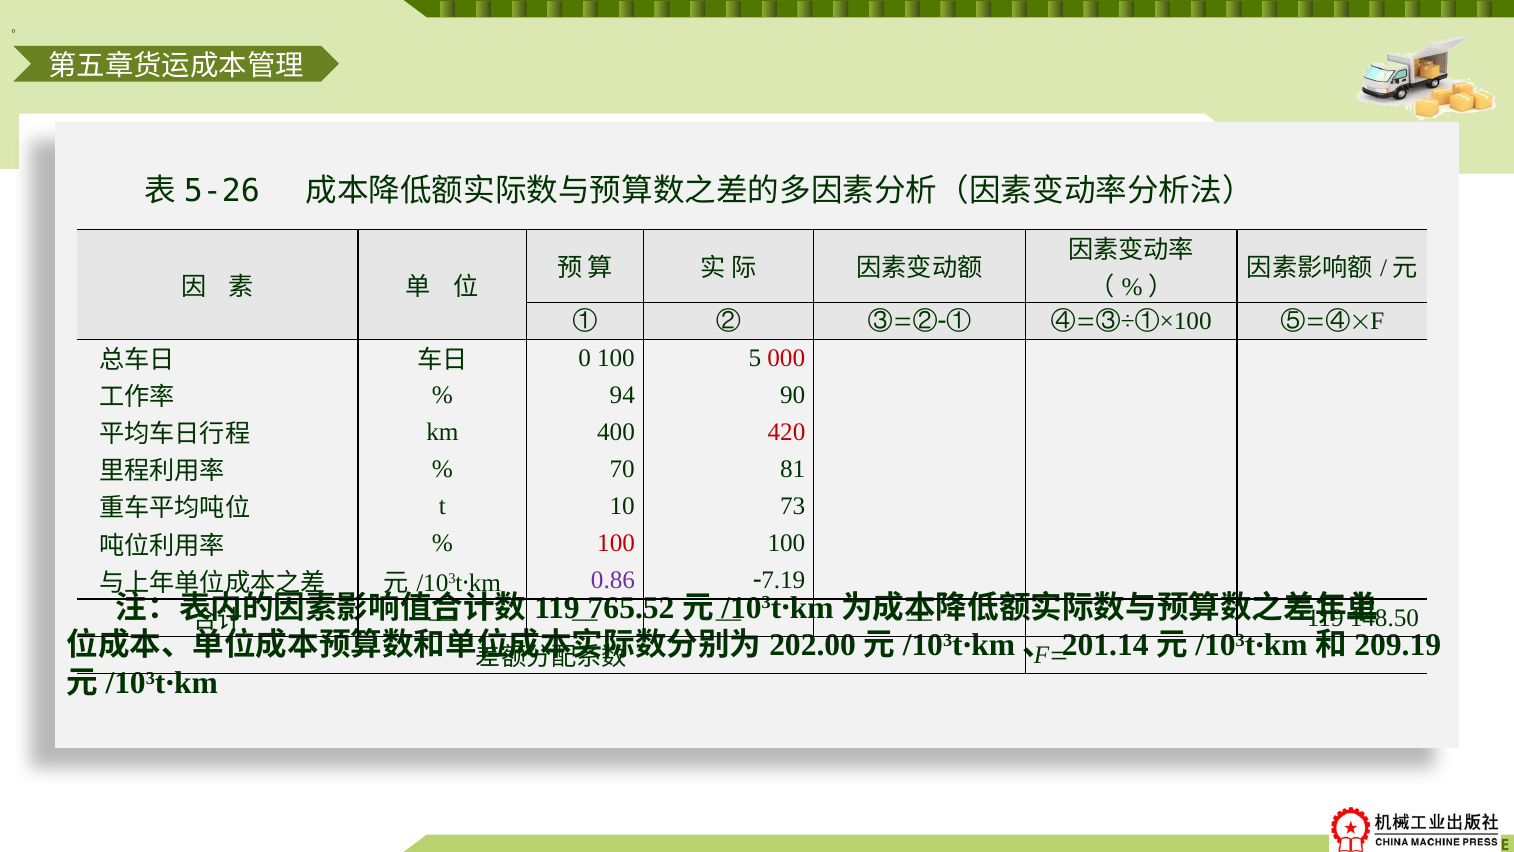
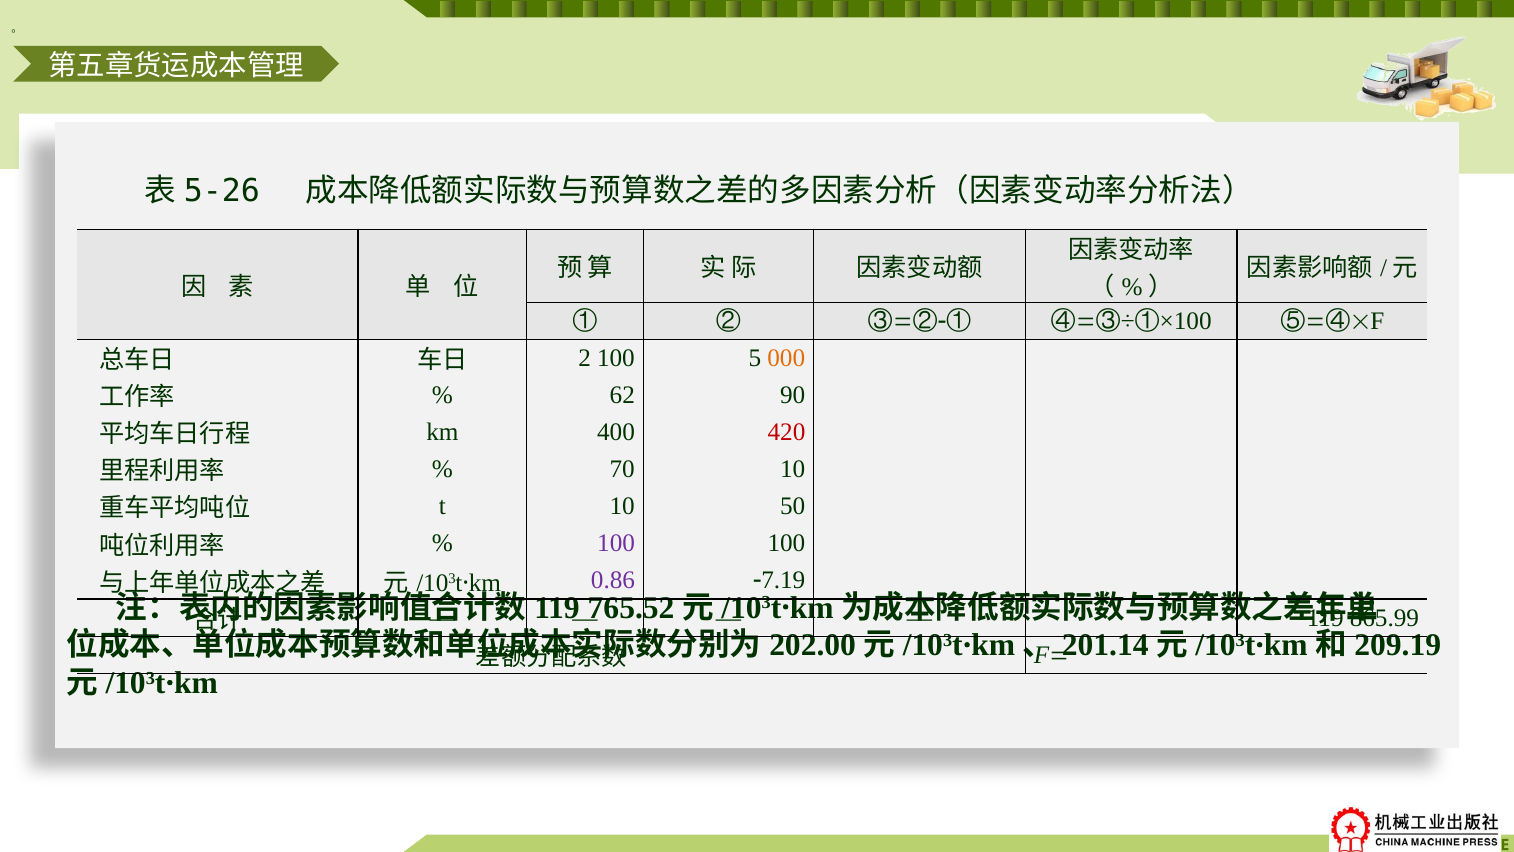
0: 0 -> 2
000 colour: red -> orange
94: 94 -> 62
70 81: 81 -> 10
73: 73 -> 50
100 at (616, 543) colour: red -> purple
148.50: 148.50 -> 865.99
